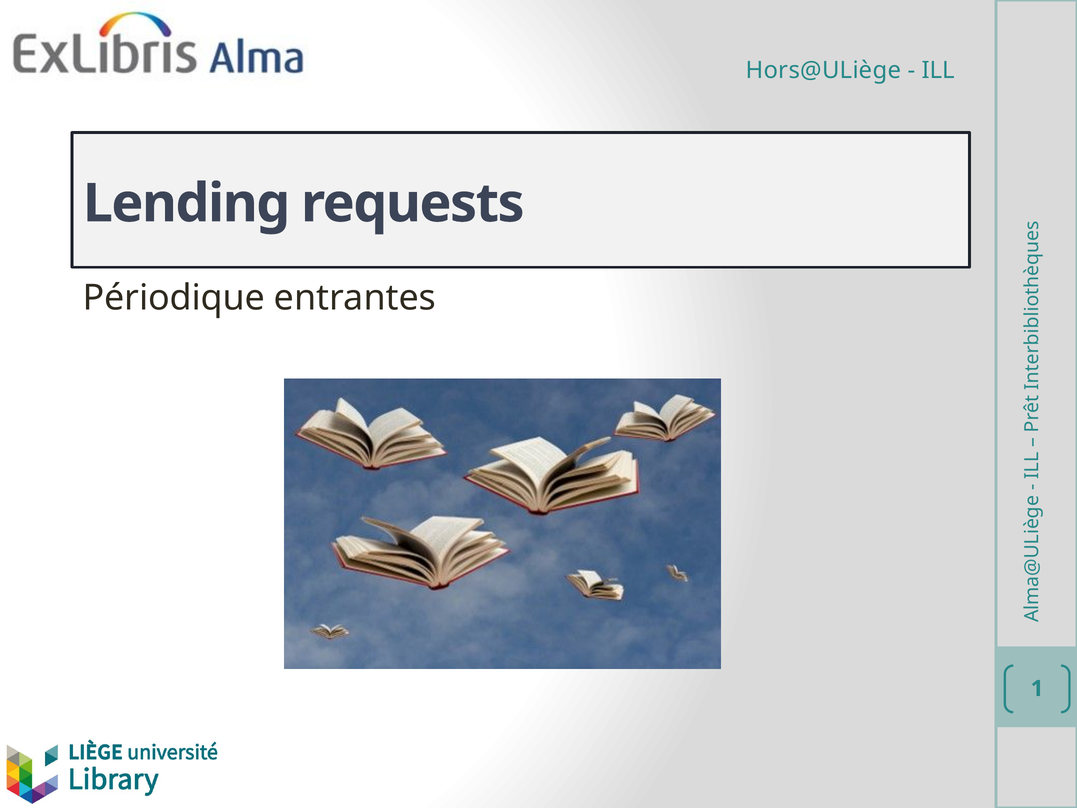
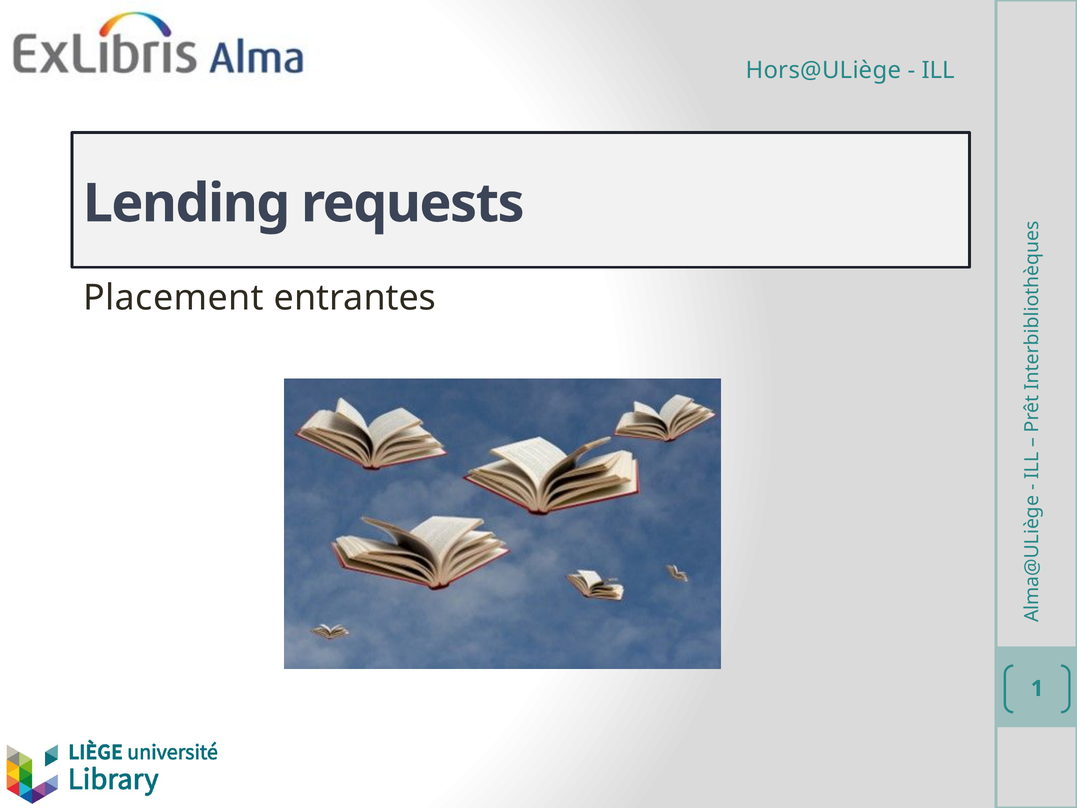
Périodique: Périodique -> Placement
